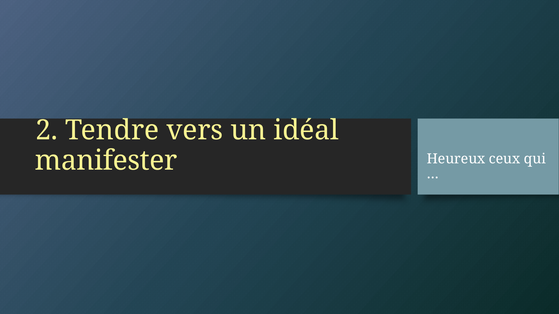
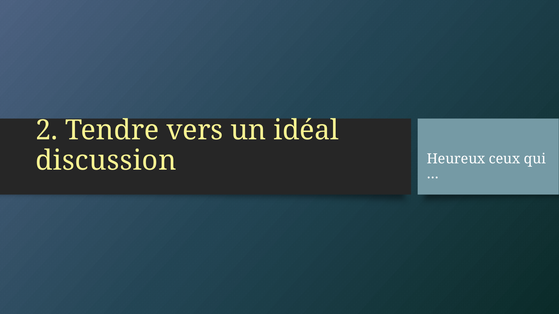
manifester: manifester -> discussion
